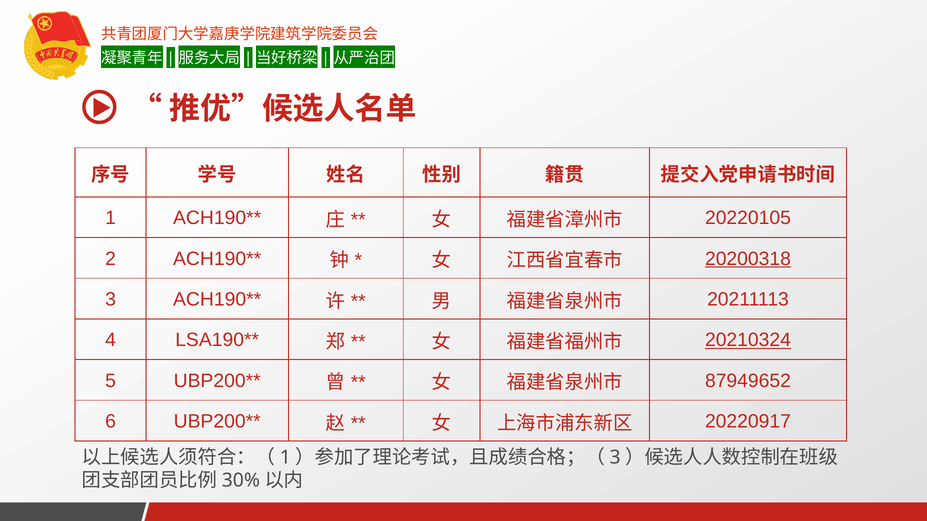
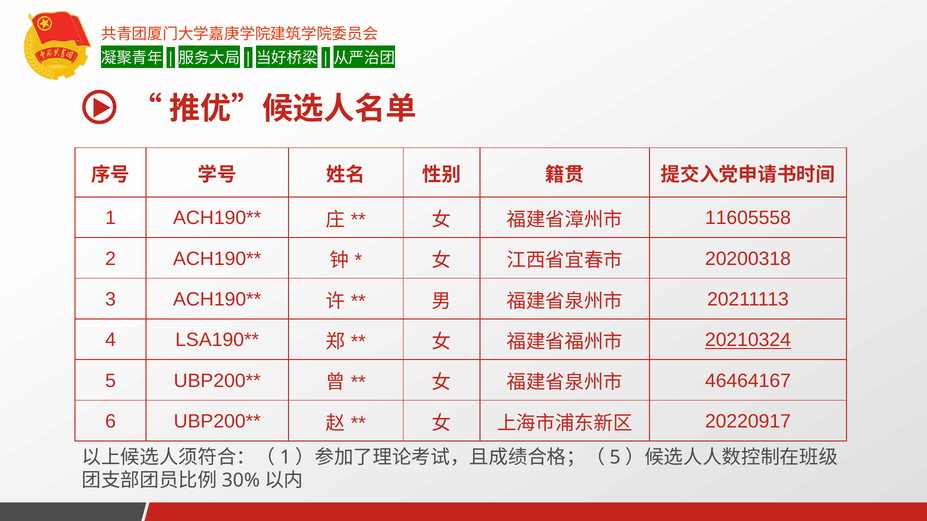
20220105: 20220105 -> 11605558
20200318 underline: present -> none
87949652: 87949652 -> 46464167
3 at (615, 458): 3 -> 5
